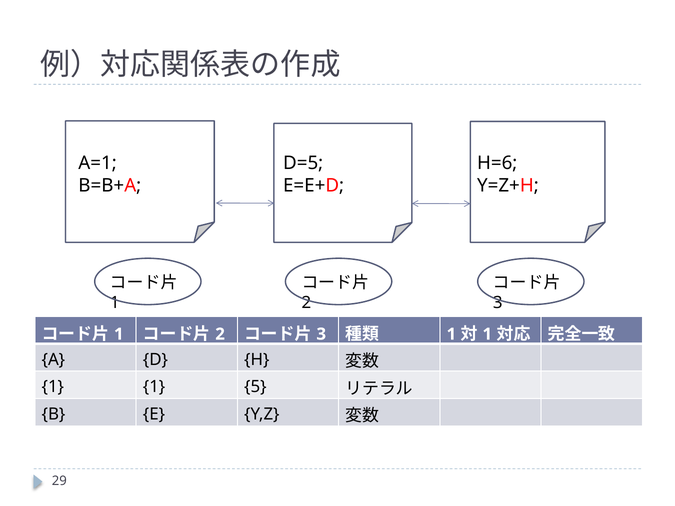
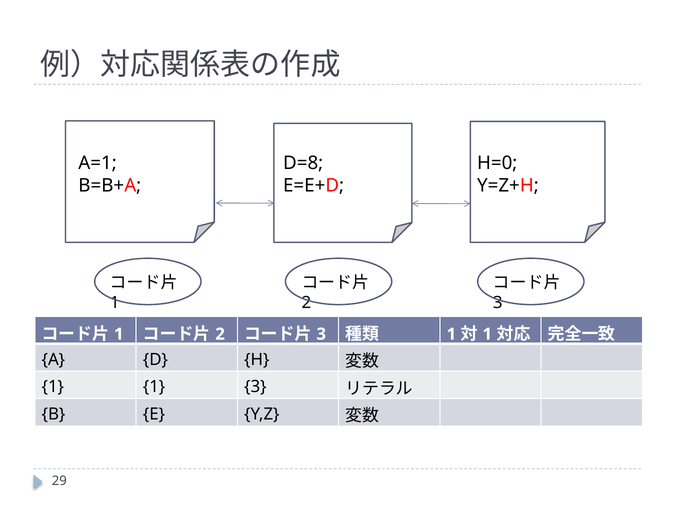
D=5: D=5 -> D=8
H=6: H=6 -> H=0
1 5: 5 -> 3
